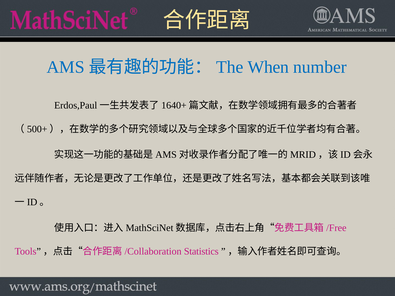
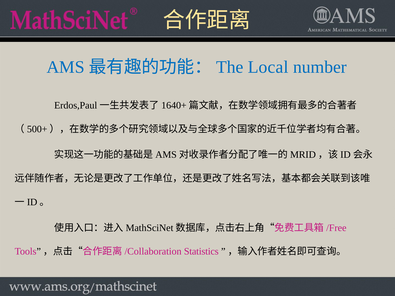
When: When -> Local
